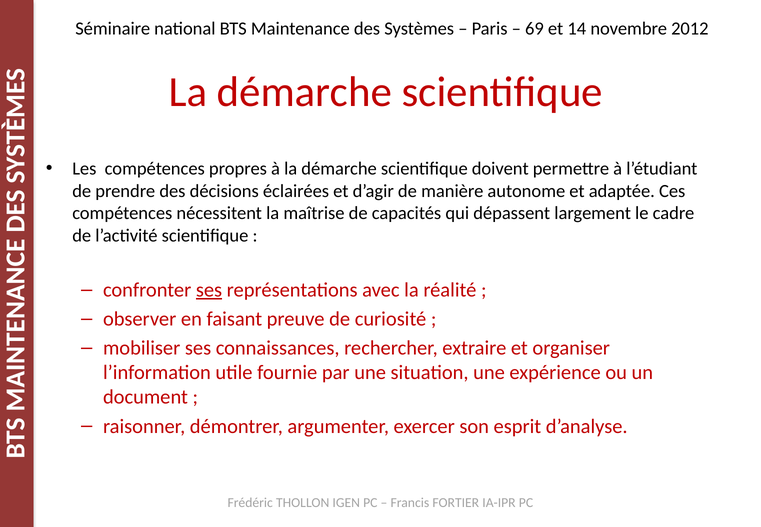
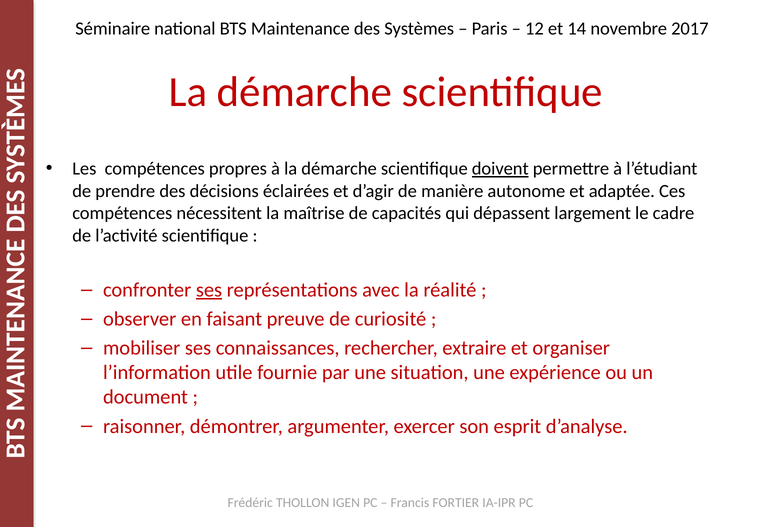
69: 69 -> 12
2012: 2012 -> 2017
doivent underline: none -> present
